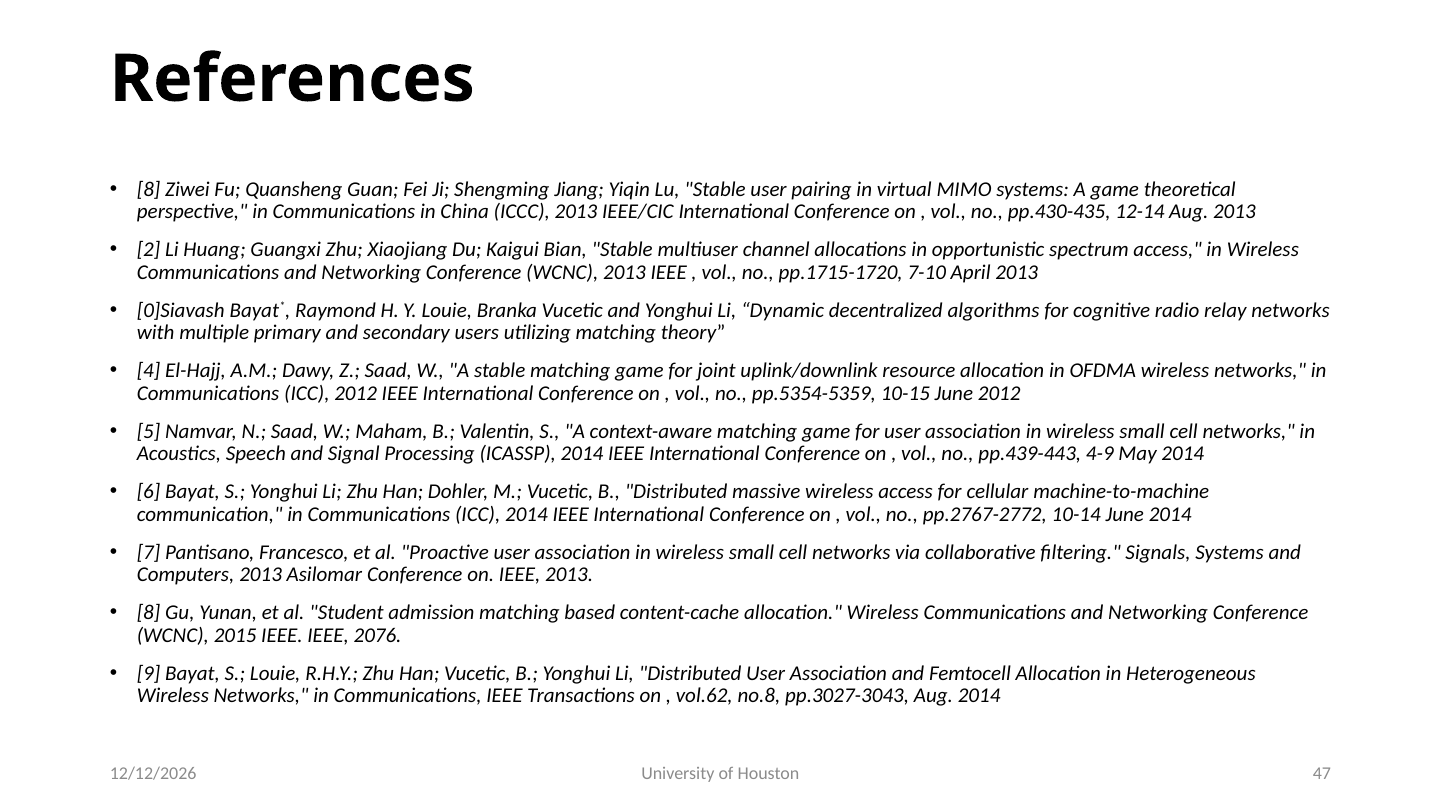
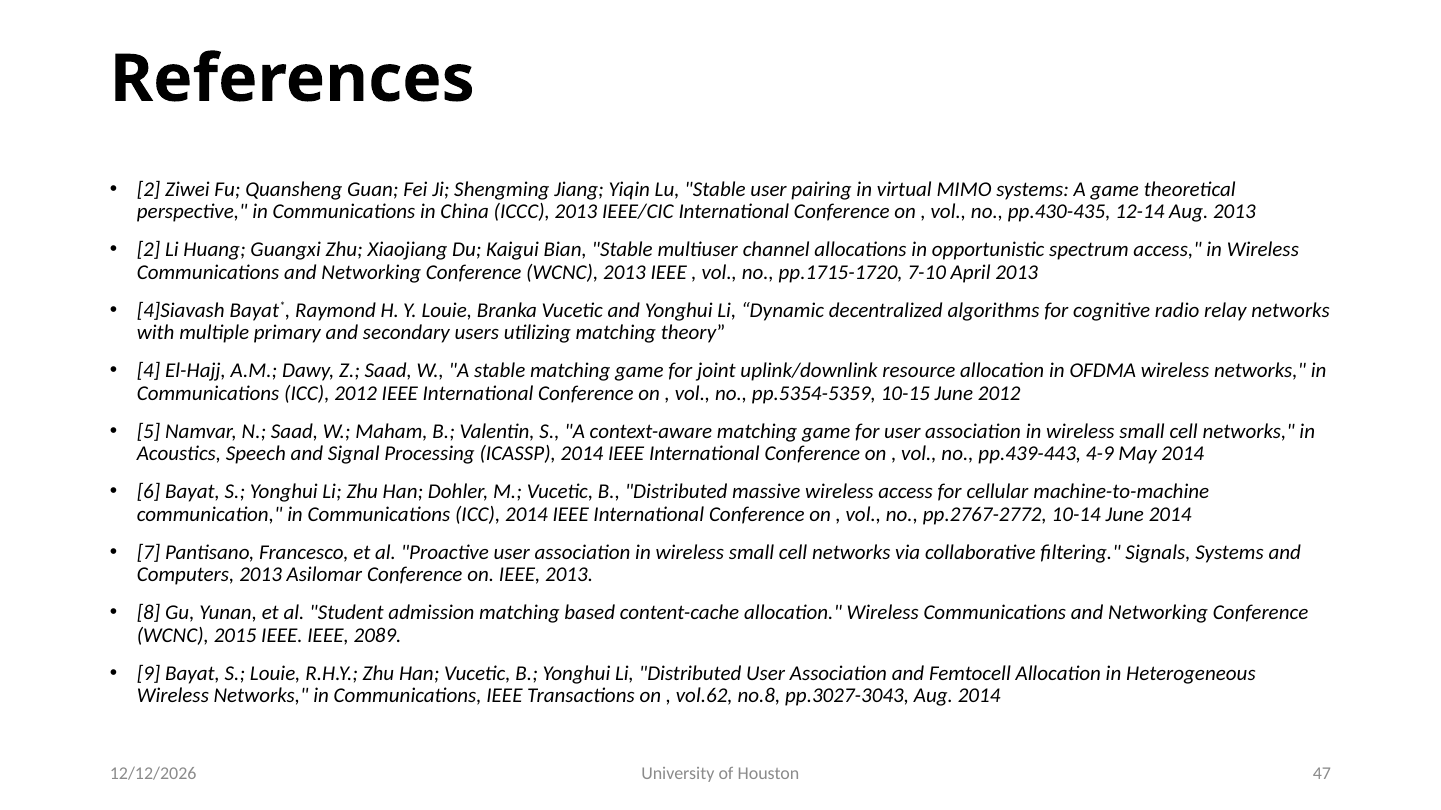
8 at (149, 189): 8 -> 2
0]Siavash: 0]Siavash -> 4]Siavash
2076: 2076 -> 2089
